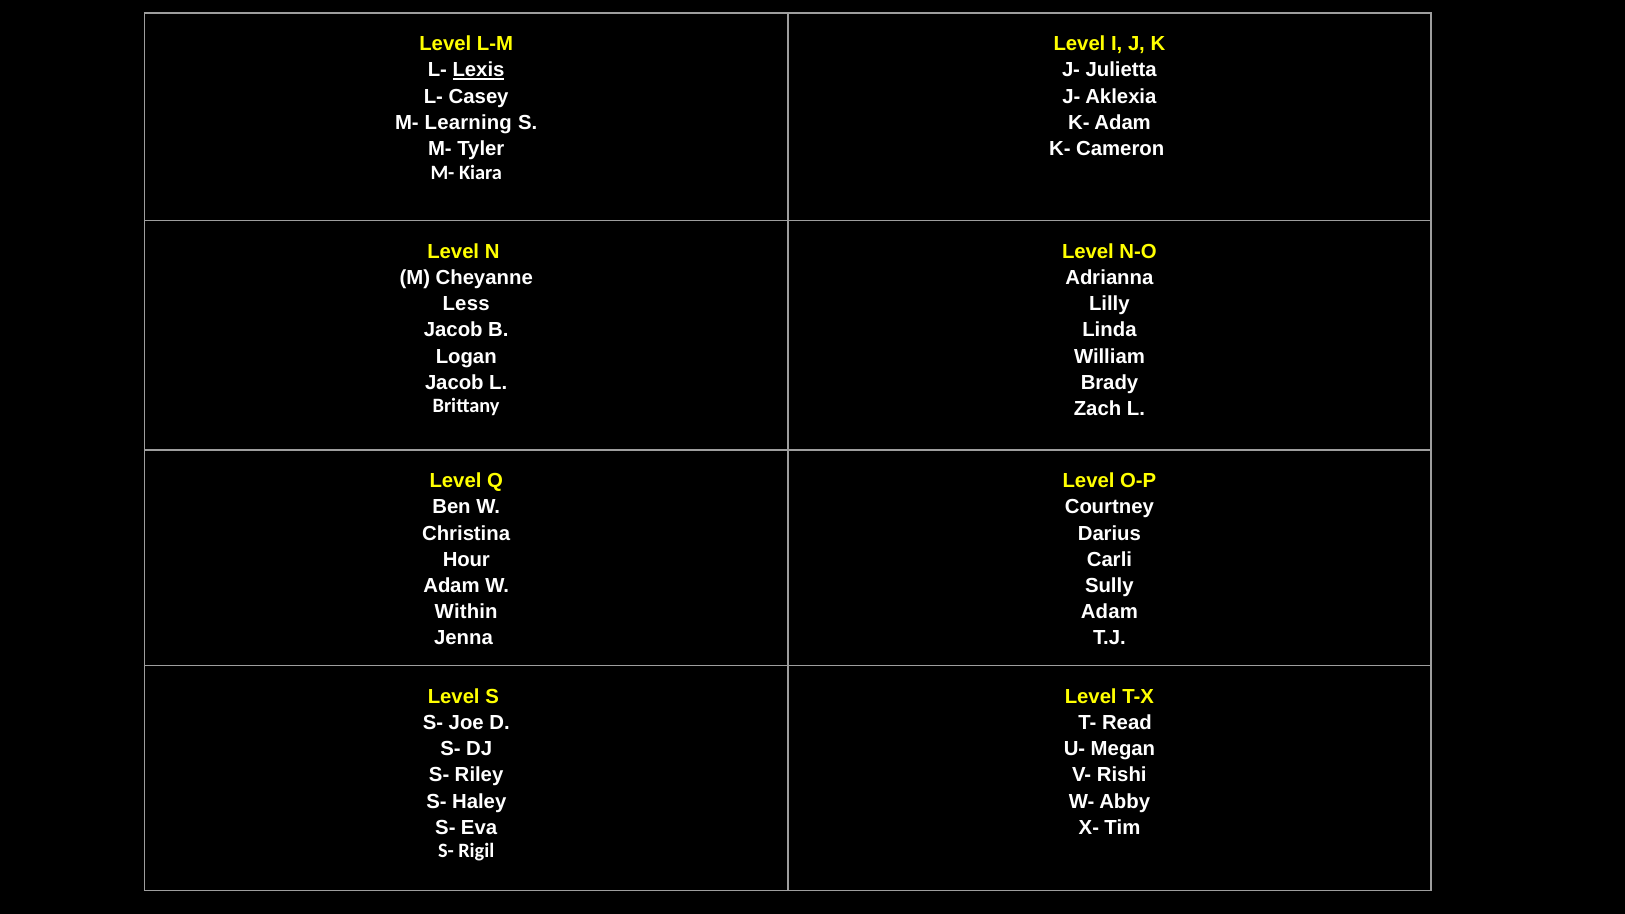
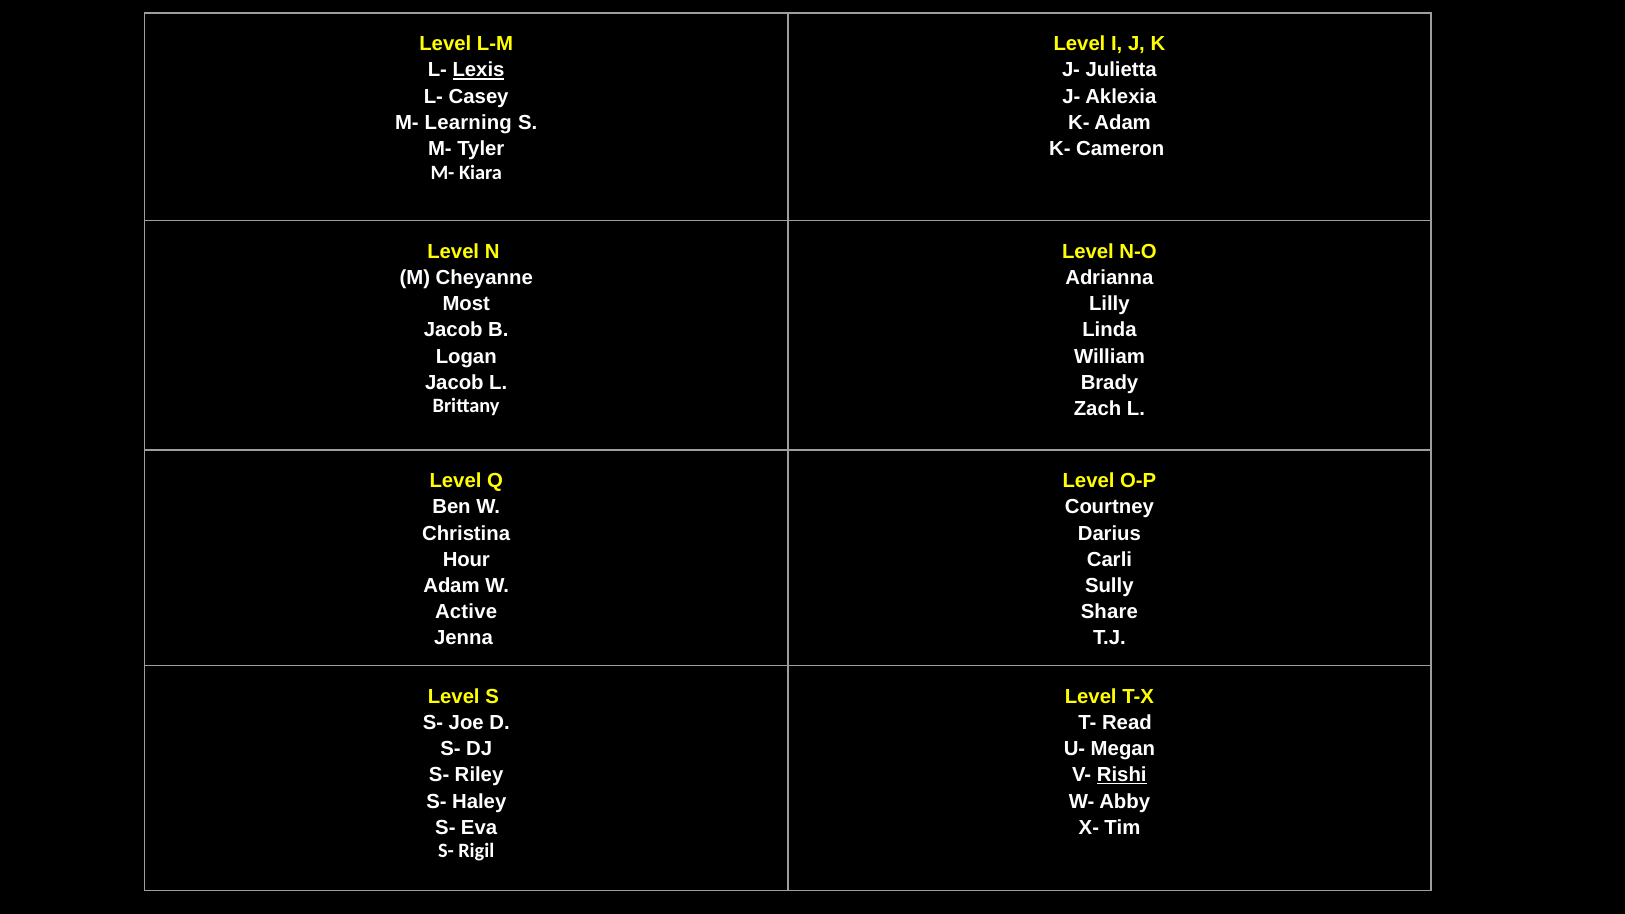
Less: Less -> Most
Within: Within -> Active
Adam at (1109, 612): Adam -> Share
Rishi underline: none -> present
